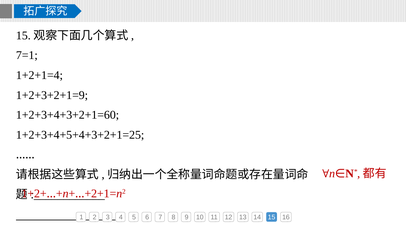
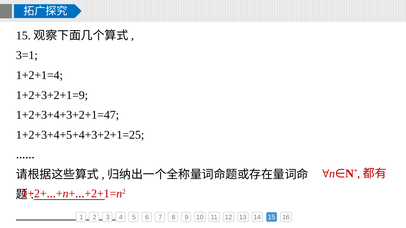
7=1: 7=1 -> 3=1
1+2+3+4+3+2+1=60: 1+2+3+4+3+2+1=60 -> 1+2+3+4+3+2+1=47
